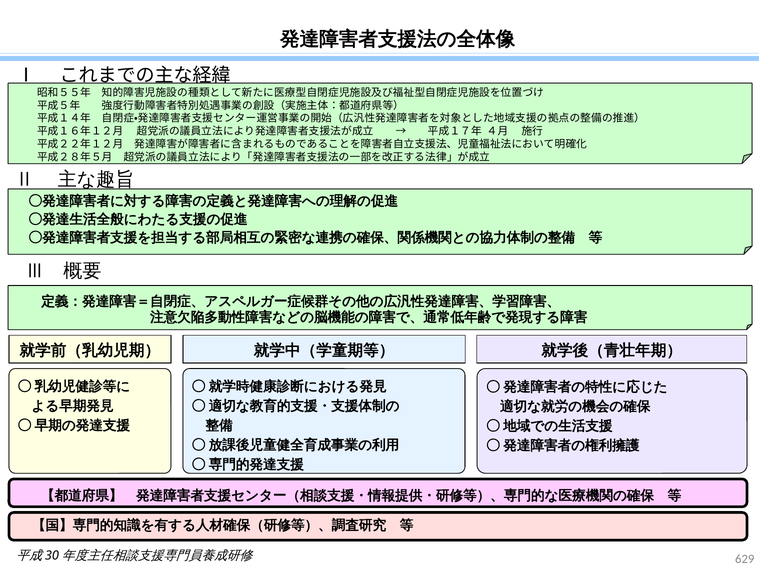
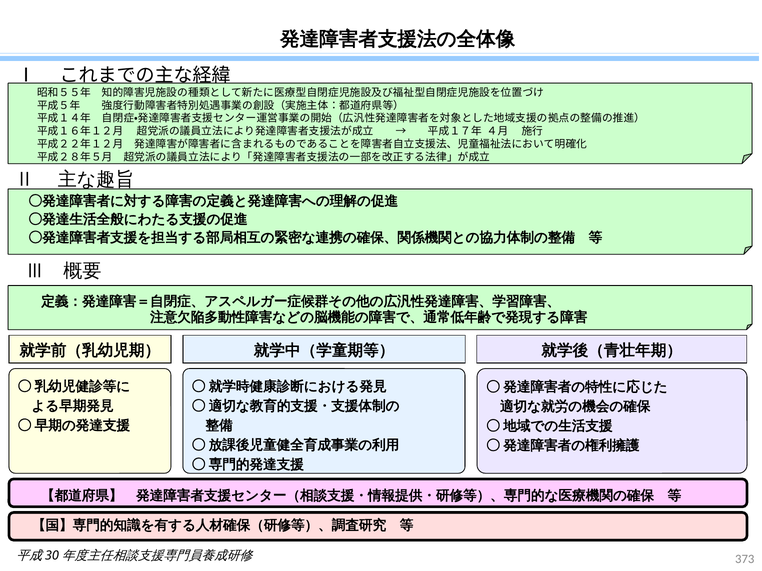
629: 629 -> 373
